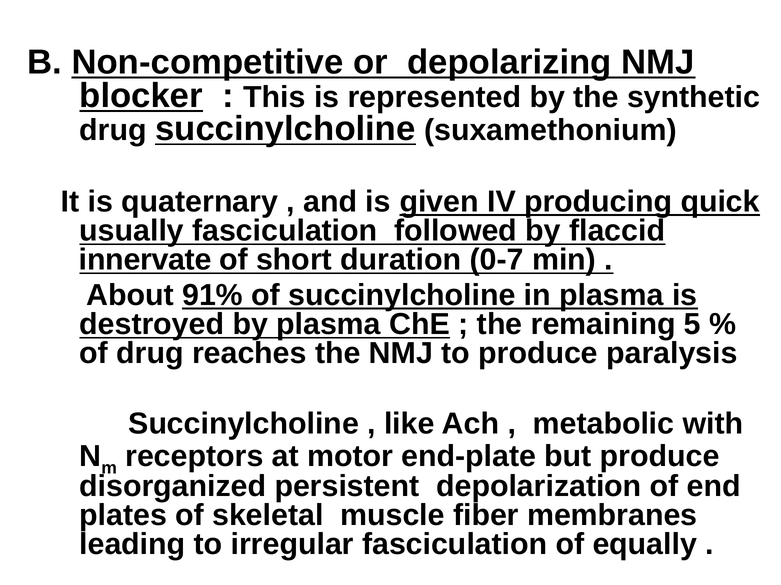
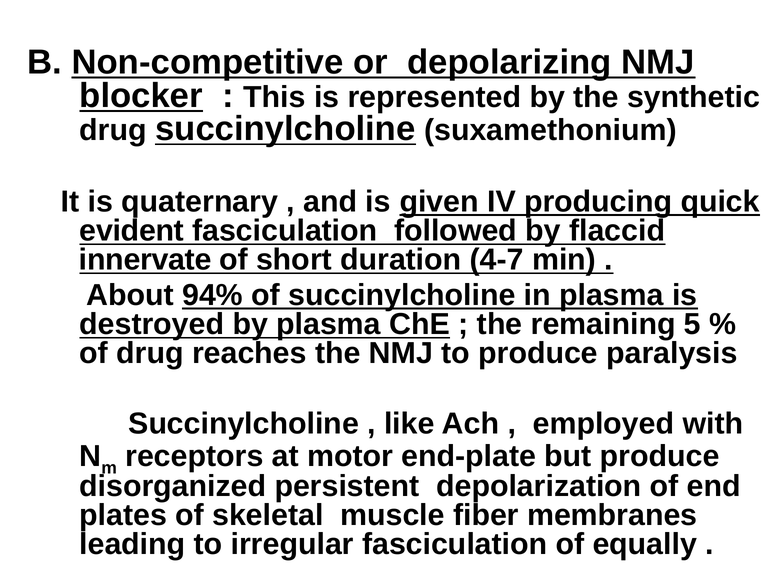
usually: usually -> evident
0-7: 0-7 -> 4-7
91%: 91% -> 94%
metabolic: metabolic -> employed
